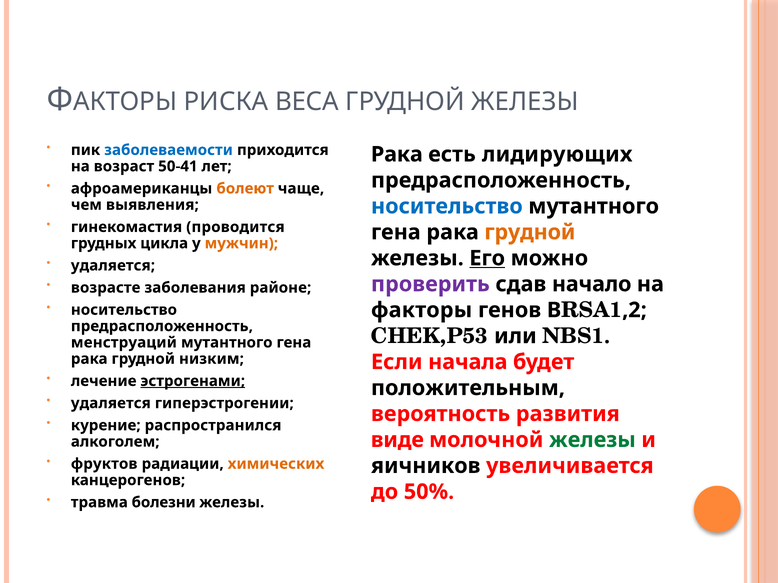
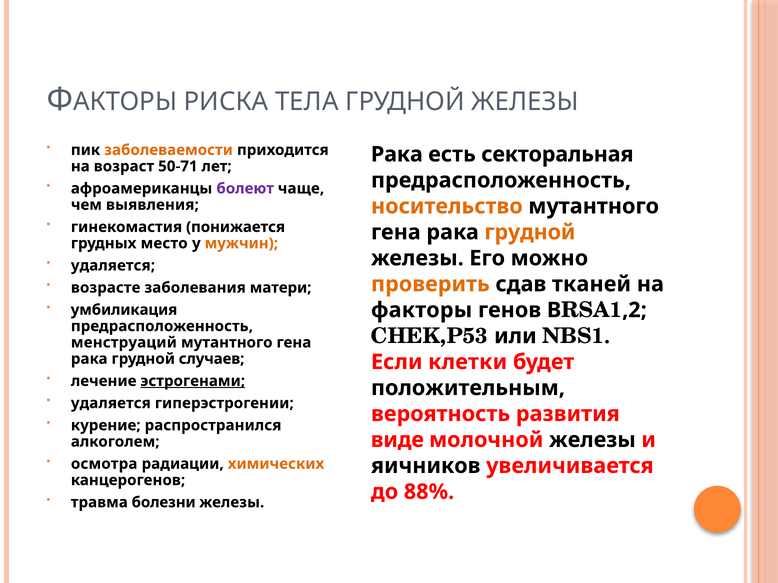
ВЕСА: ВЕСА -> ТЕЛА
заболеваемости colour: blue -> orange
лидирующих: лидирующих -> секторальная
50-41: 50-41 -> 50-71
болеют colour: orange -> purple
носительство at (447, 206) colour: blue -> orange
проводится: проводится -> понижается
цикла: цикла -> место
Его underline: present -> none
районе: районе -> матери
проверить colour: purple -> orange
начало: начало -> тканей
носительство at (124, 310): носительство -> умбиликация
низким: низким -> случаев
начала: начала -> клетки
железы at (592, 440) colour: green -> black
фруктов: фруктов -> осмотра
50%: 50% -> 88%
